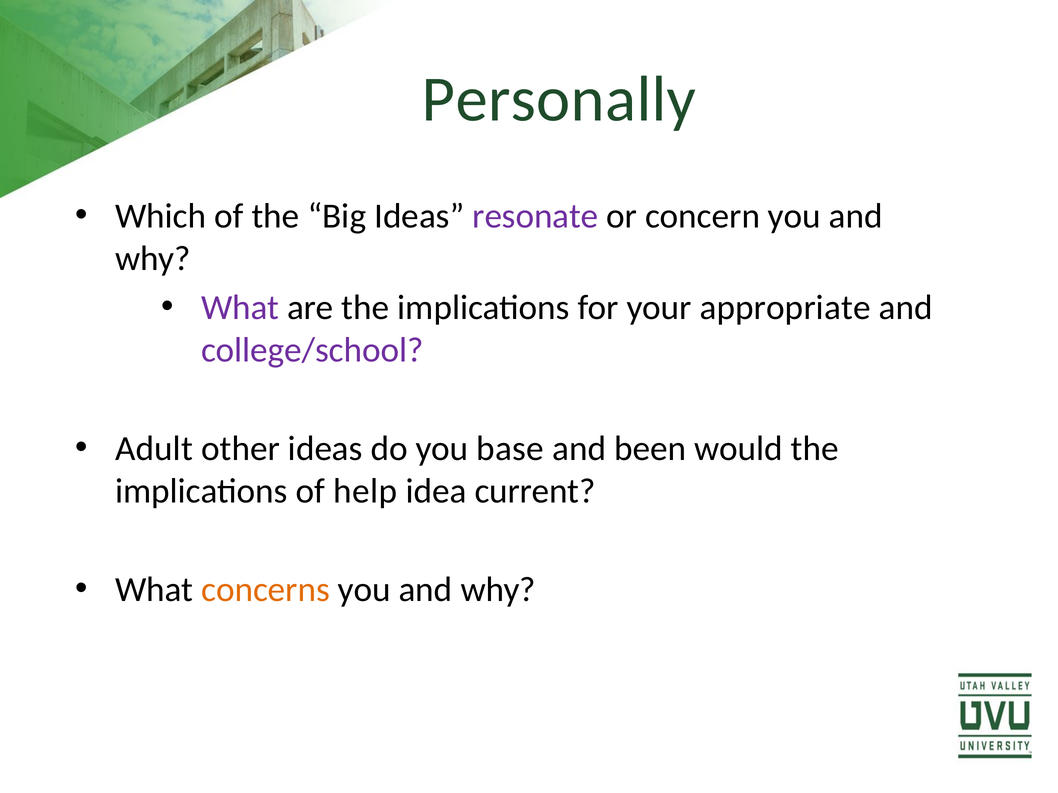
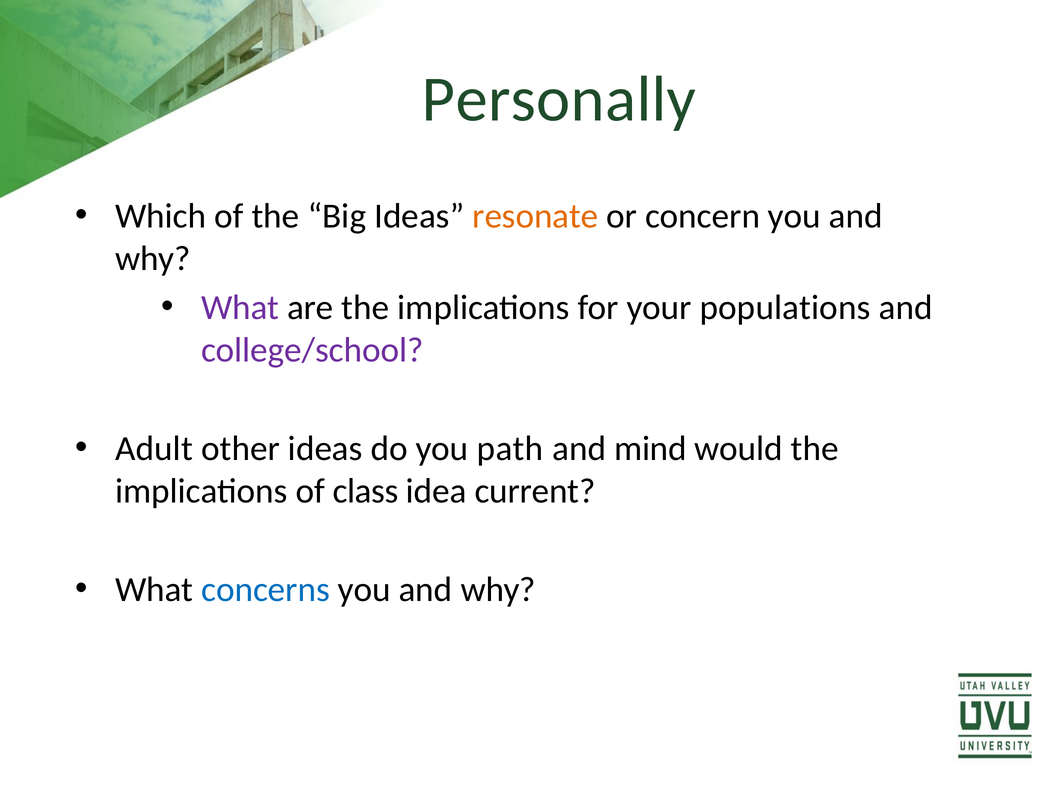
resonate colour: purple -> orange
appropriate: appropriate -> populations
base: base -> path
been: been -> mind
help: help -> class
concerns colour: orange -> blue
